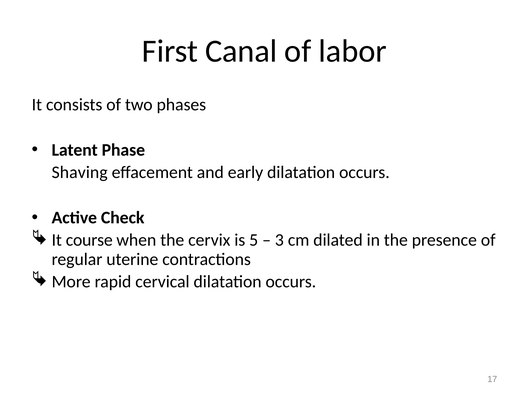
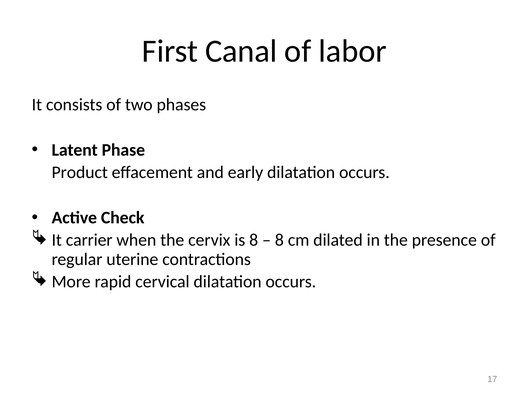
Shaving: Shaving -> Product
course: course -> carrier
is 5: 5 -> 8
3 at (279, 240): 3 -> 8
